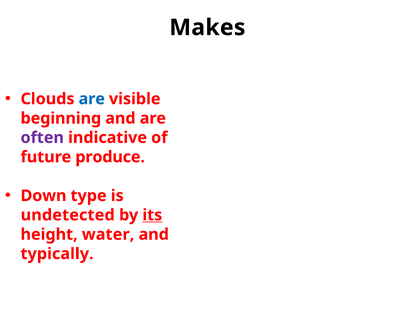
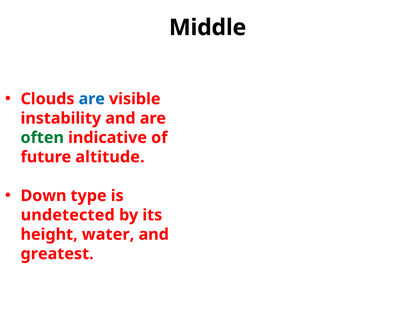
Makes: Makes -> Middle
beginning: beginning -> instability
often colour: purple -> green
produce: produce -> altitude
its underline: present -> none
typically: typically -> greatest
